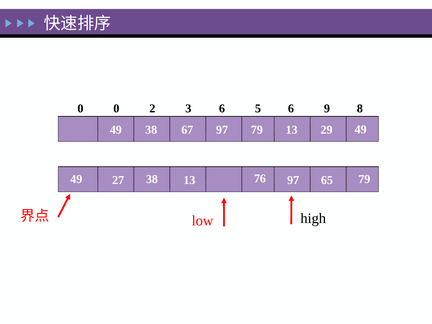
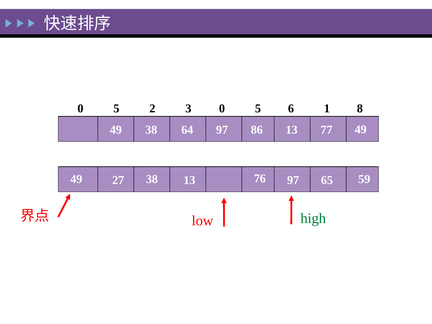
0 at (116, 108): 0 -> 5
3 6: 6 -> 0
9: 9 -> 1
67: 67 -> 64
97 79: 79 -> 86
29: 29 -> 77
27 79: 79 -> 59
high colour: black -> green
